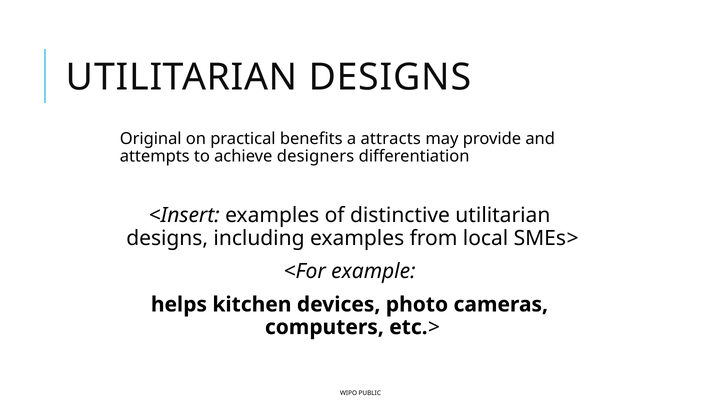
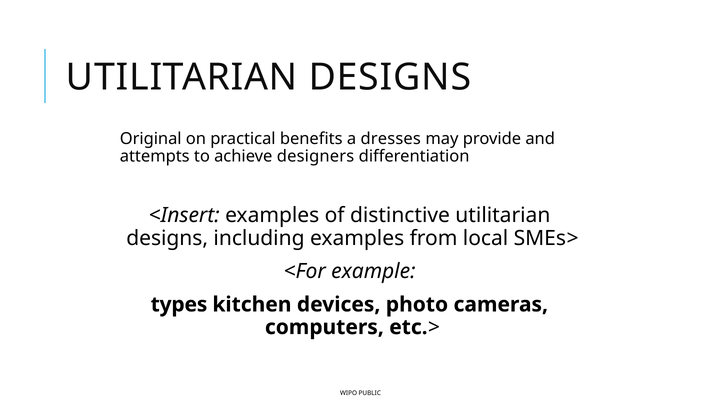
attracts: attracts -> dresses
helps: helps -> types
